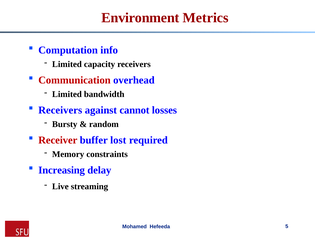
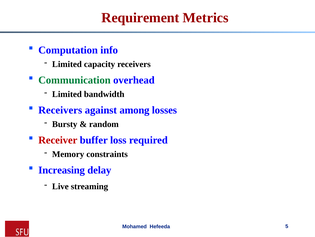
Environment: Environment -> Requirement
Communication colour: red -> green
cannot: cannot -> among
lost: lost -> loss
